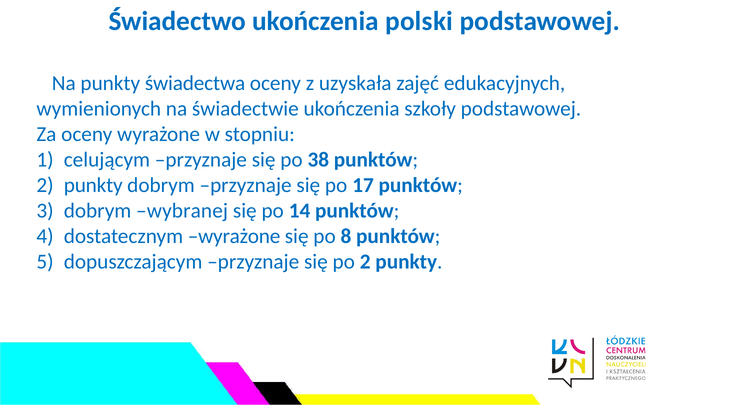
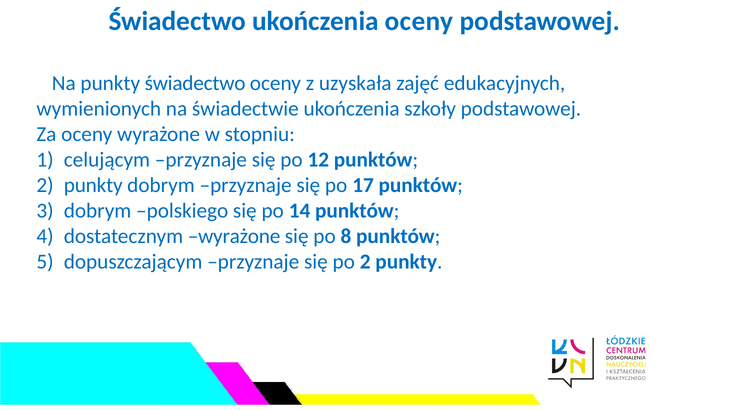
ukończenia polski: polski -> oceny
punkty świadectwa: świadectwa -> świadectwo
38: 38 -> 12
wybranej: wybranej -> polskiego
